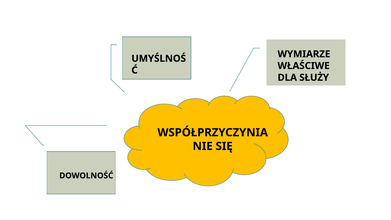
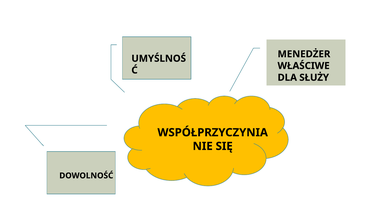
WYMIARZE: WYMIARZE -> MENEDŻER
